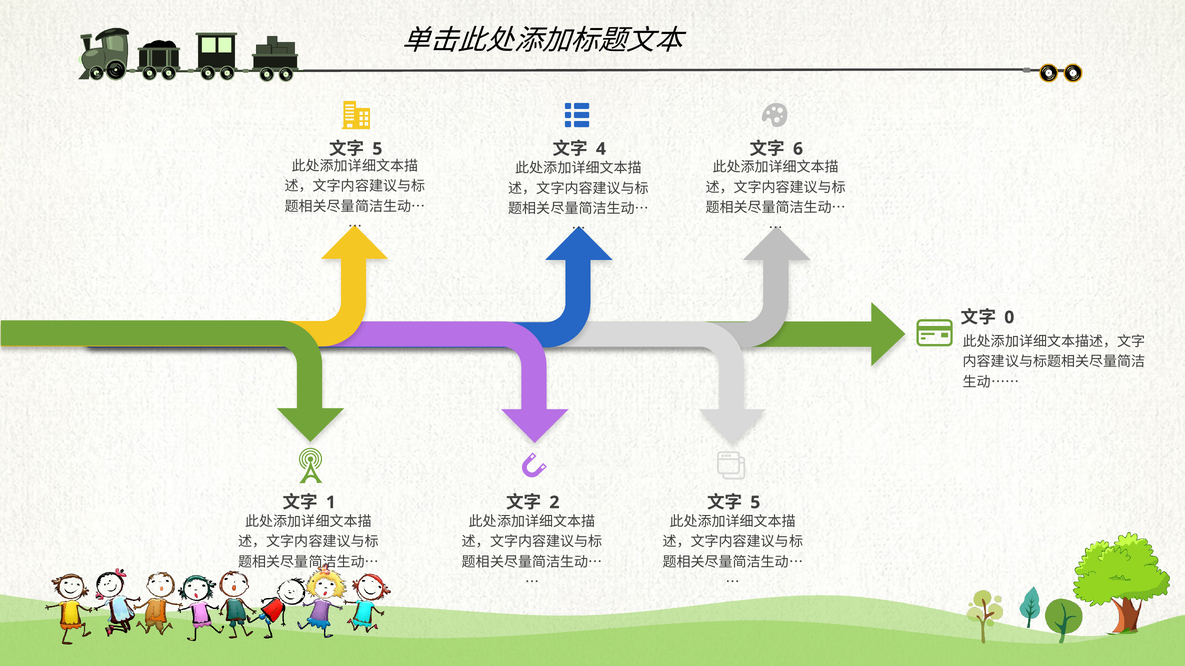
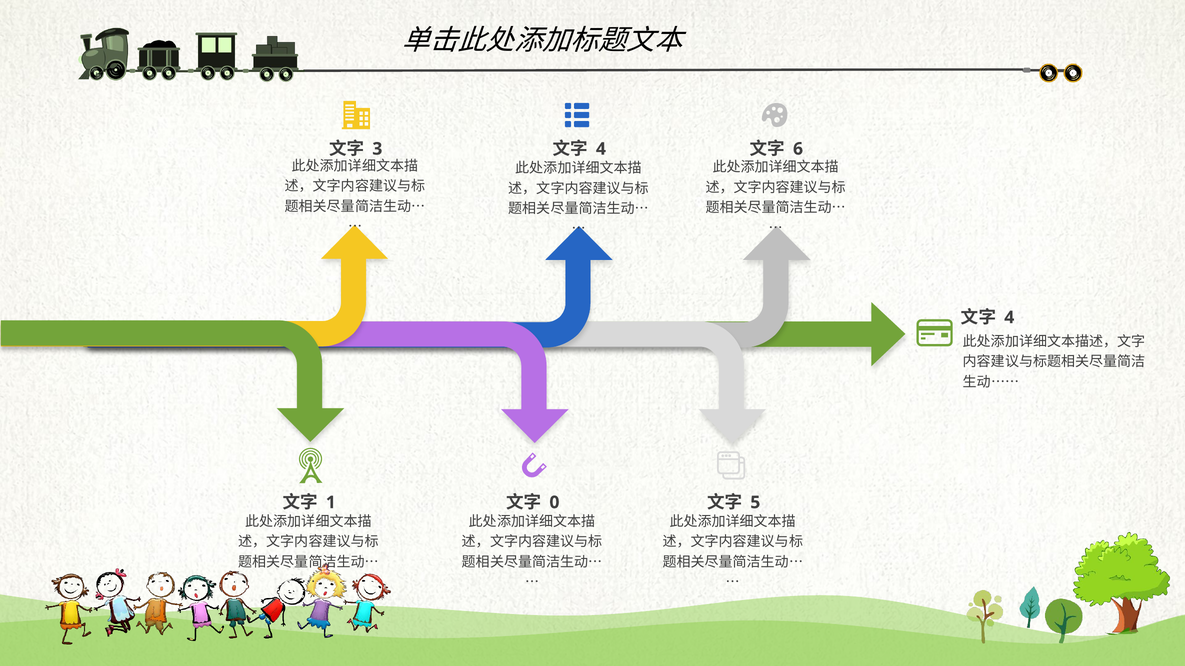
5 at (377, 149): 5 -> 3
0 at (1009, 318): 0 -> 4
2: 2 -> 0
